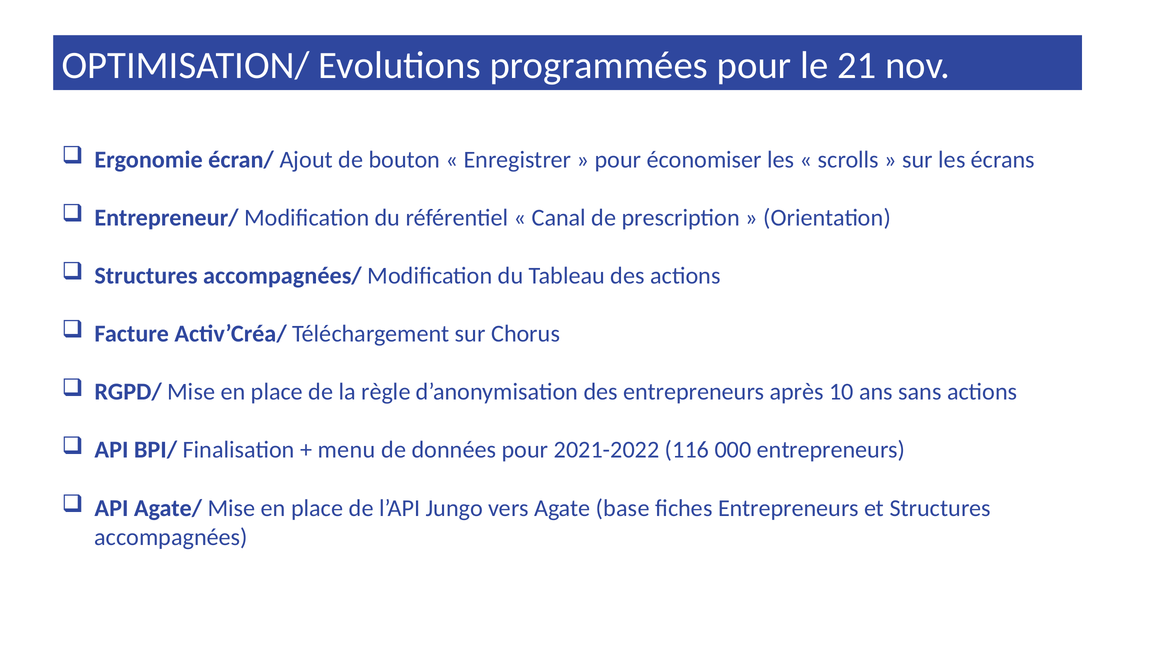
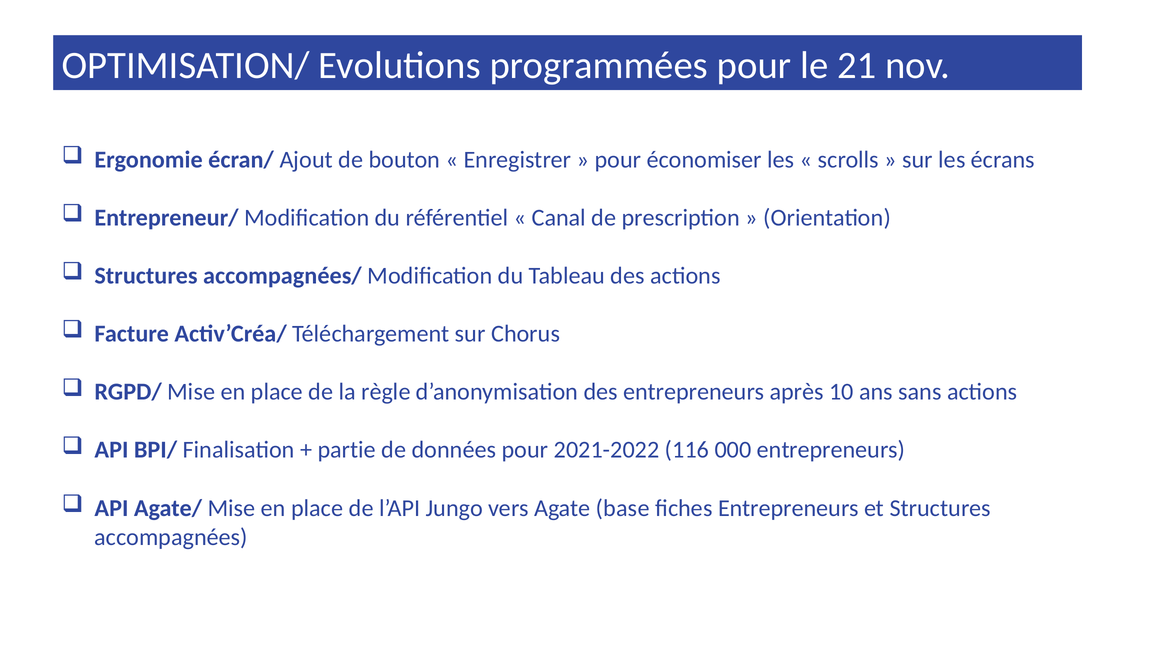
menu: menu -> partie
